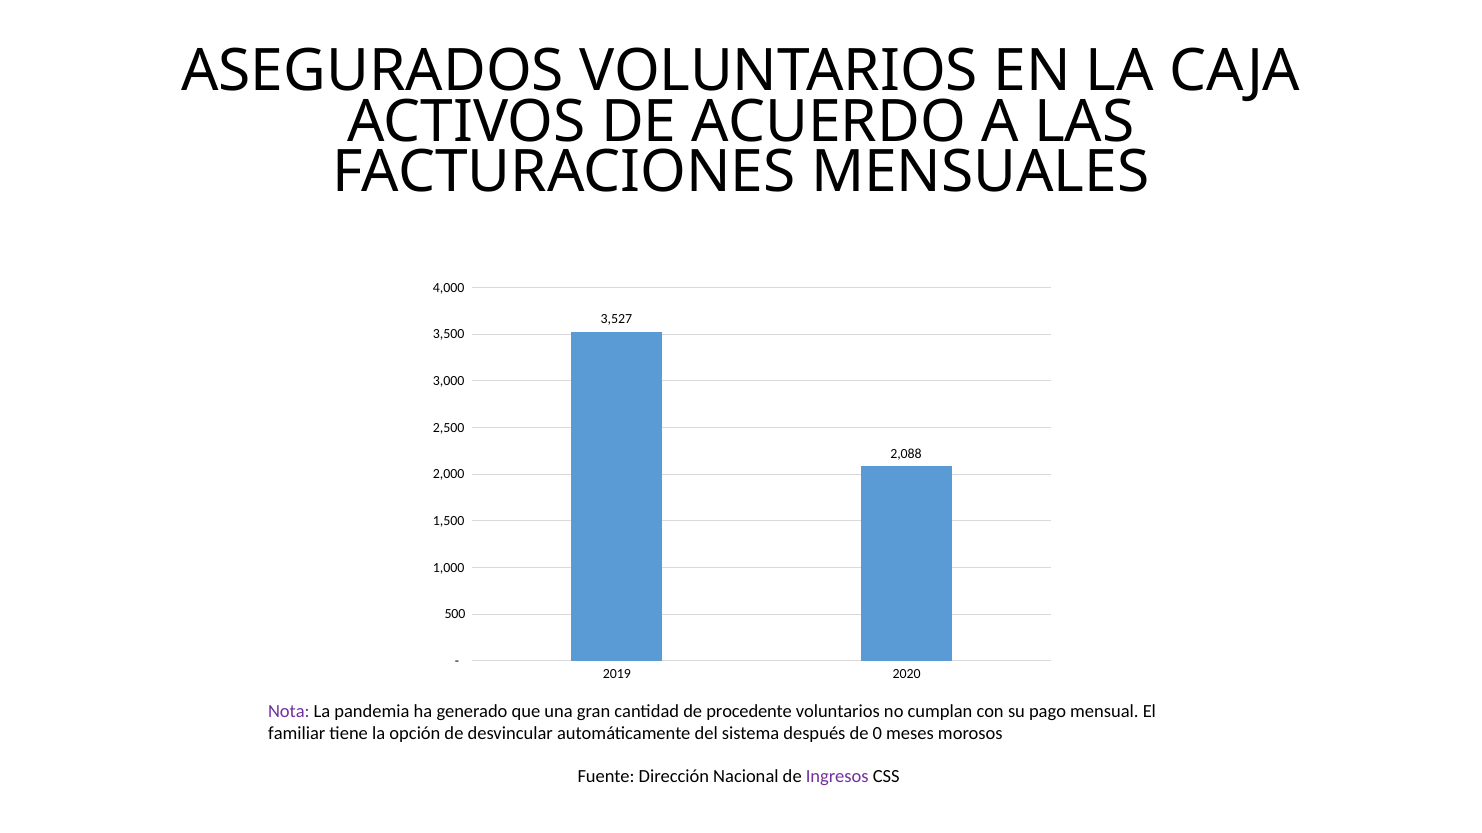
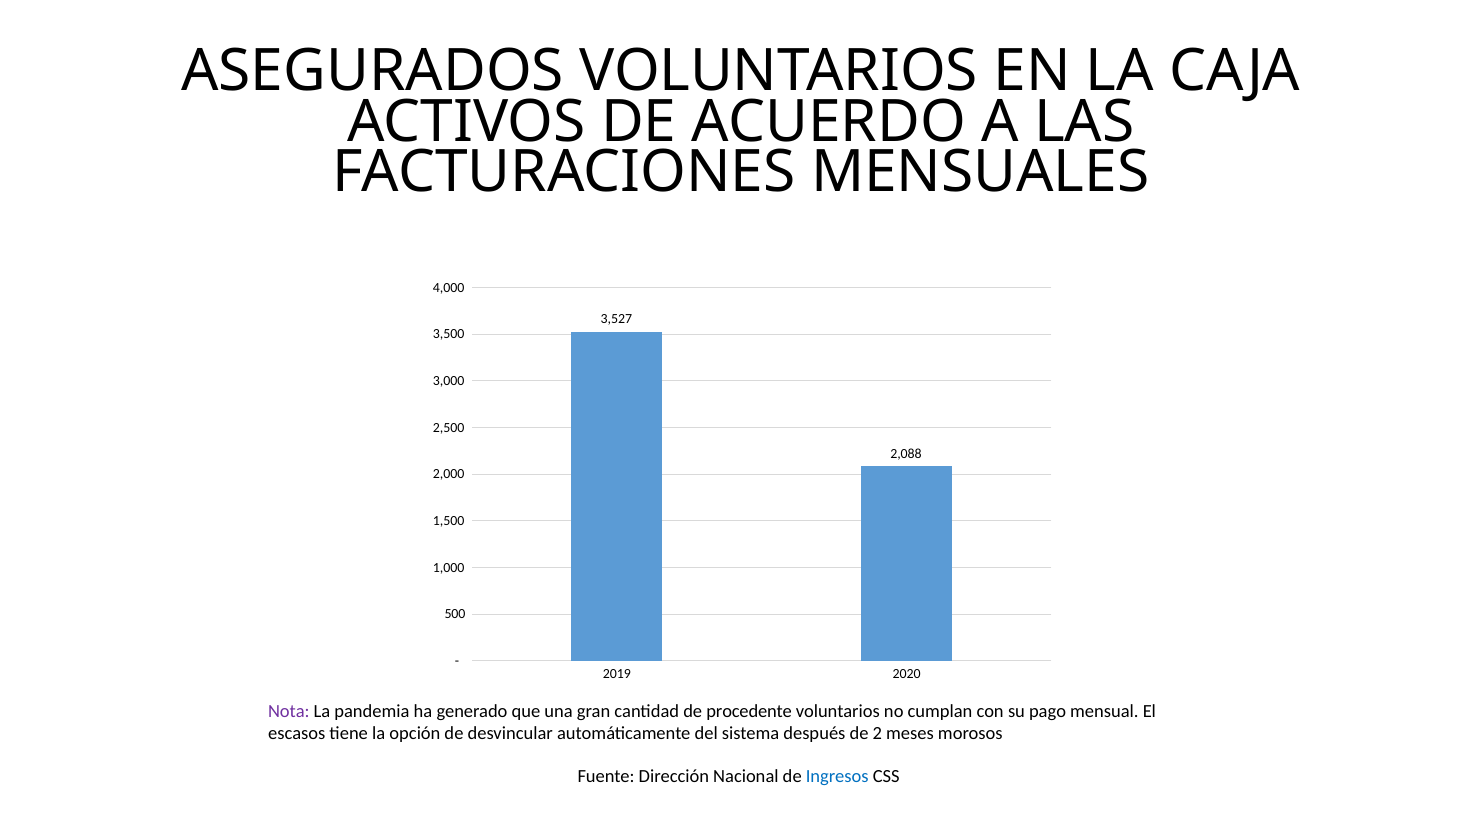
familiar: familiar -> escasos
0: 0 -> 2
Ingresos colour: purple -> blue
